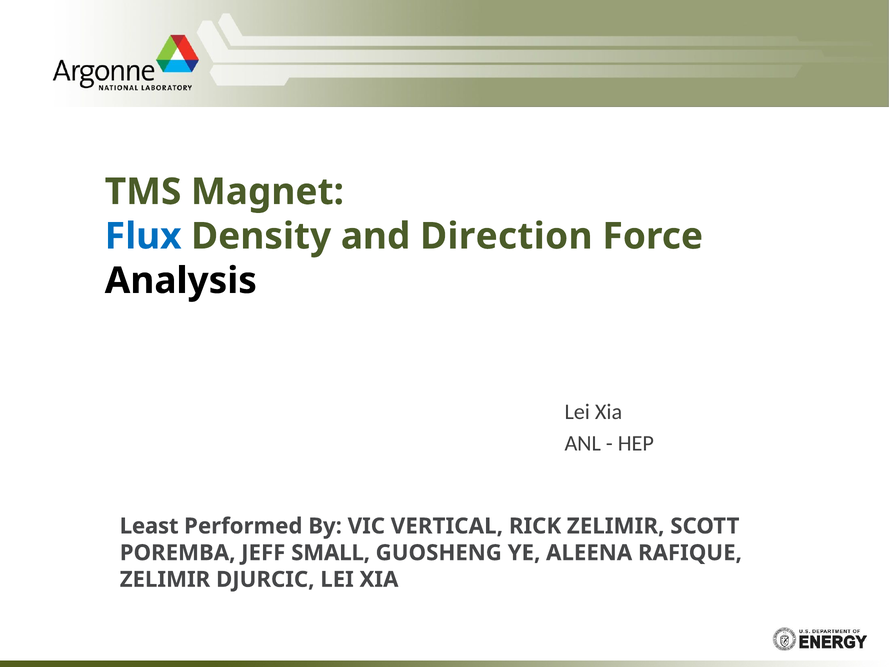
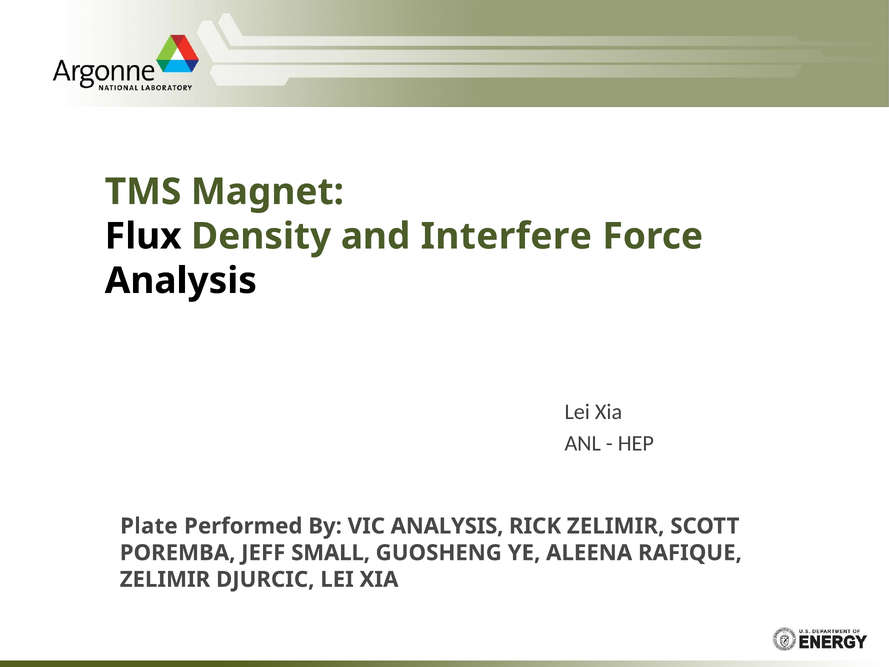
Flux colour: blue -> black
Direction: Direction -> Interfere
Least: Least -> Plate
VIC VERTICAL: VERTICAL -> ANALYSIS
